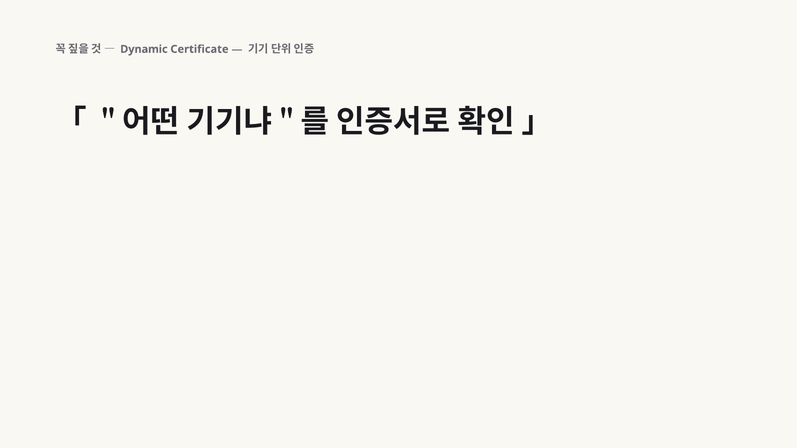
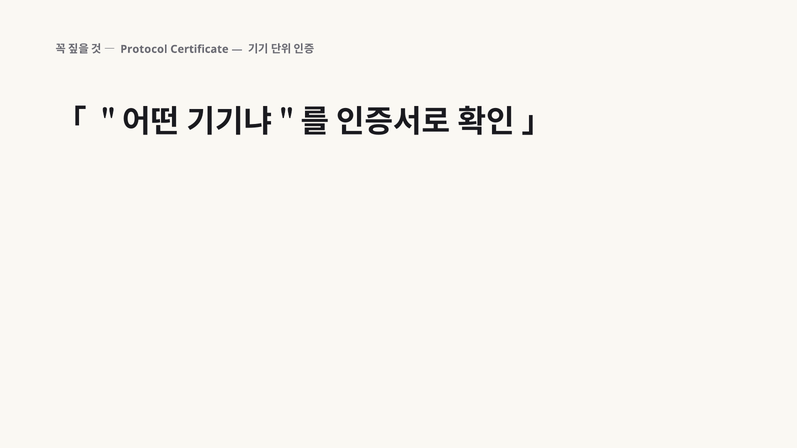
Dynamic: Dynamic -> Protocol
